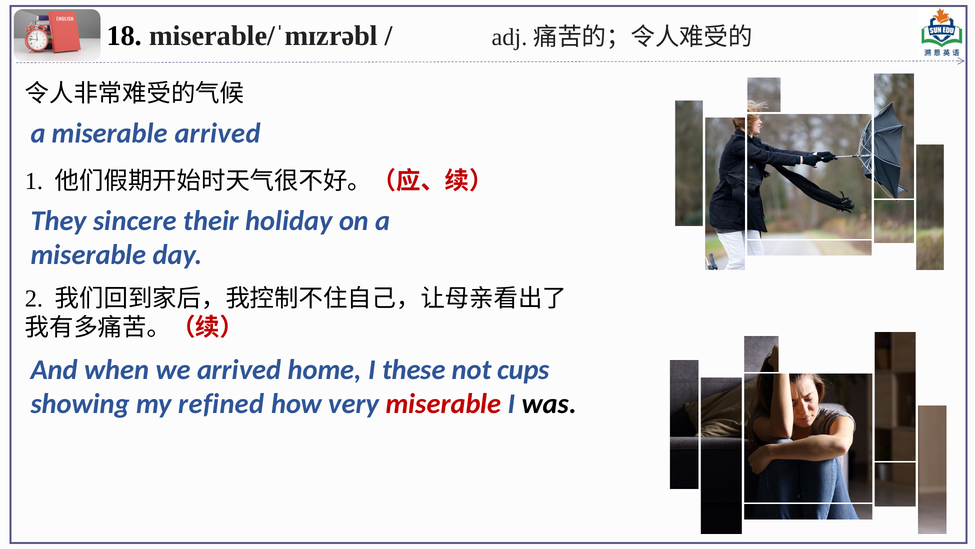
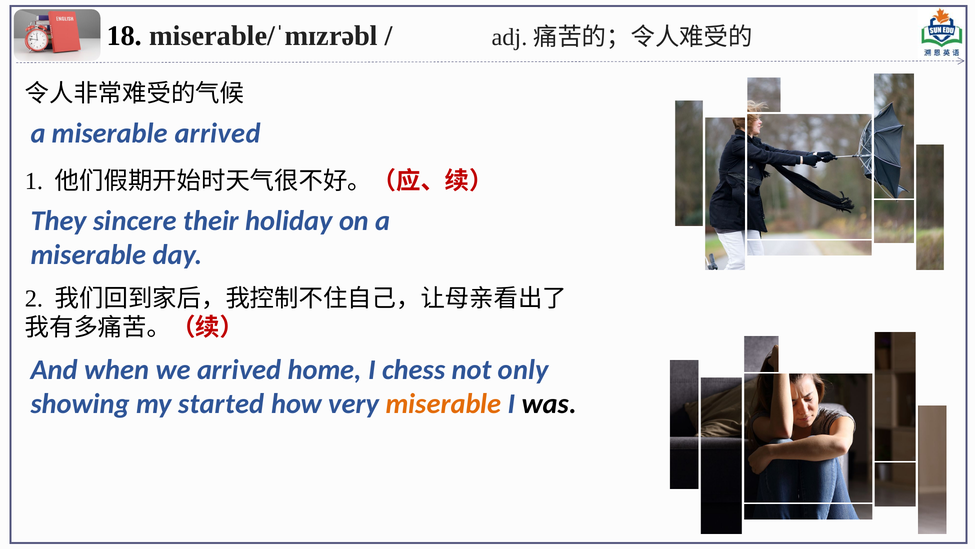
these: these -> chess
cups: cups -> only
refined: refined -> started
miserable at (444, 403) colour: red -> orange
